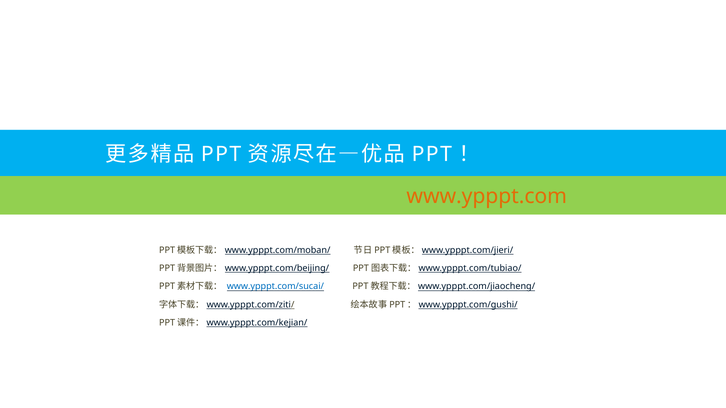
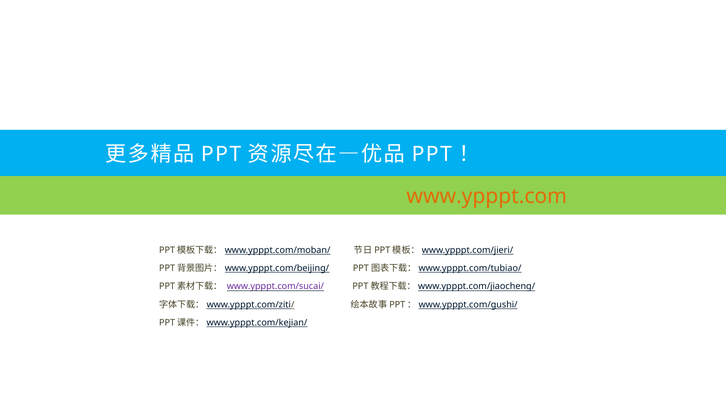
www.ypppt.com/sucai/ colour: blue -> purple
